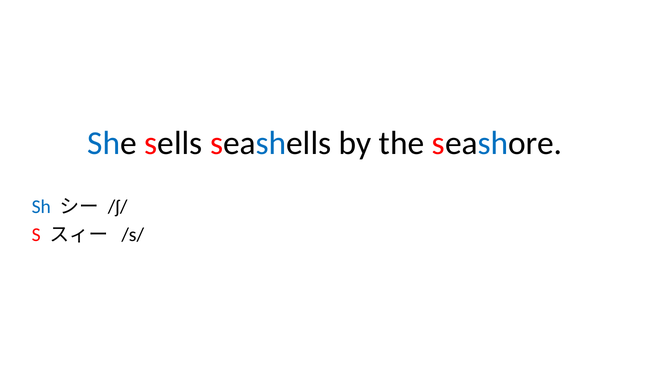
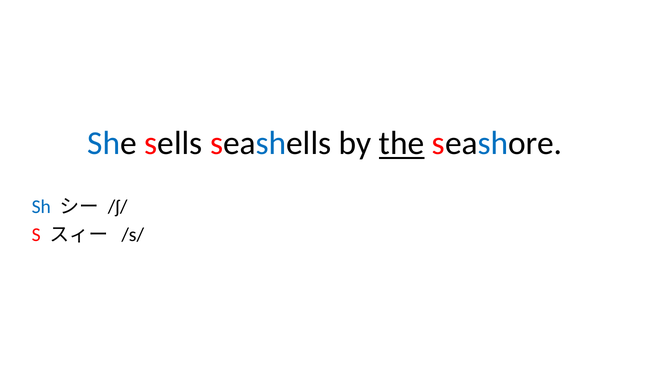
the underline: none -> present
